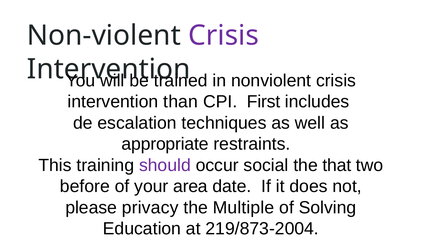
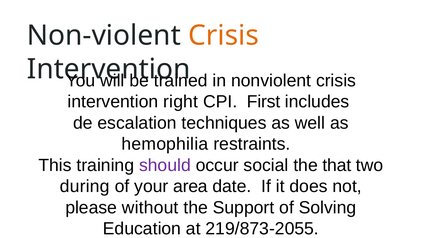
Crisis at (224, 35) colour: purple -> orange
than: than -> right
appropriate: appropriate -> hemophilia
before: before -> during
privacy: privacy -> without
Multiple: Multiple -> Support
219/873-2004: 219/873-2004 -> 219/873-2055
